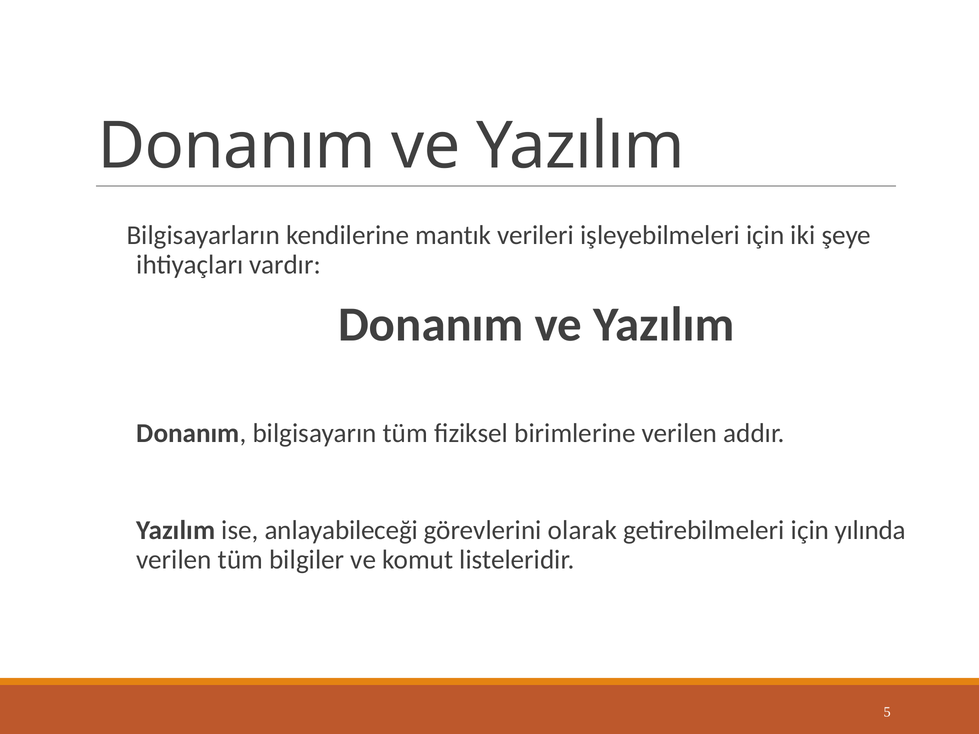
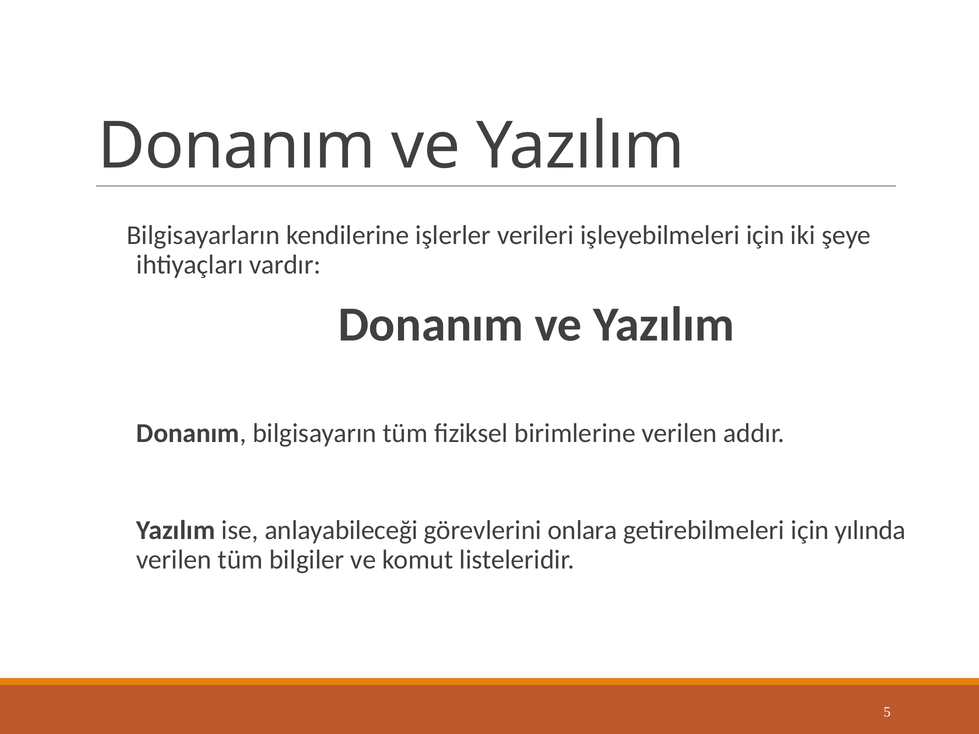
mantık: mantık -> işlerler
olarak: olarak -> onlara
